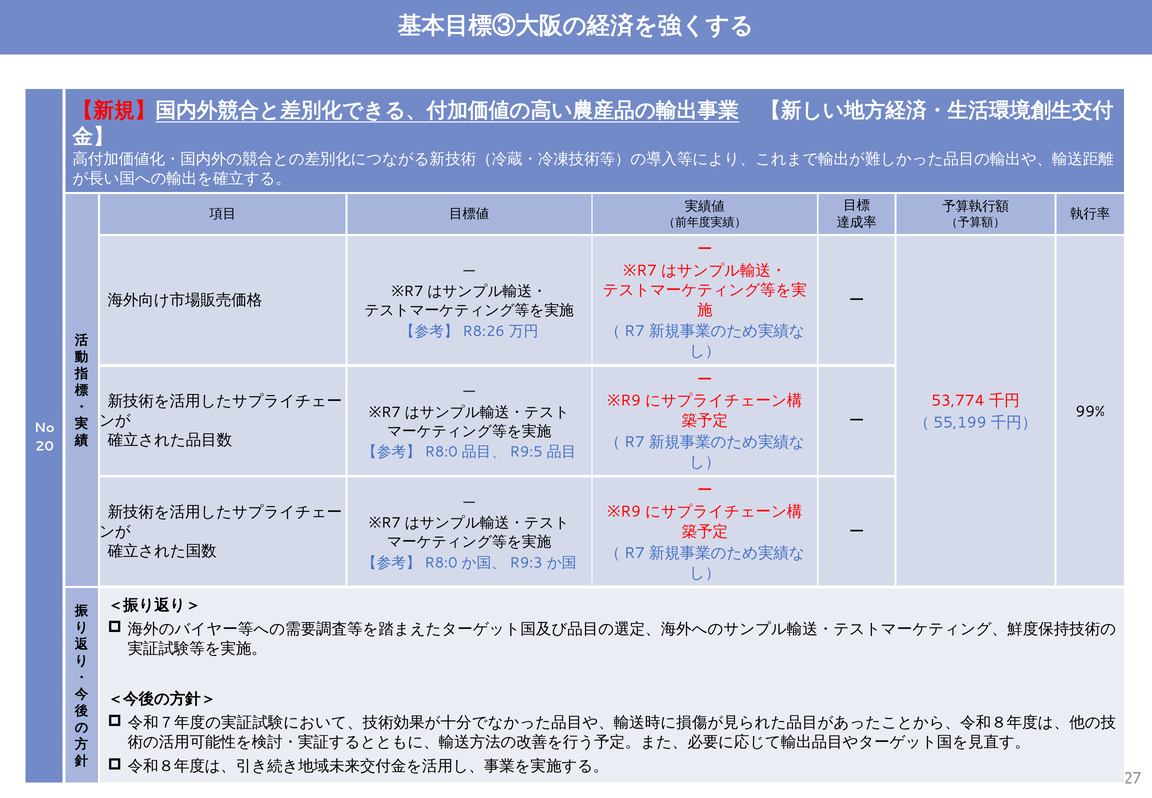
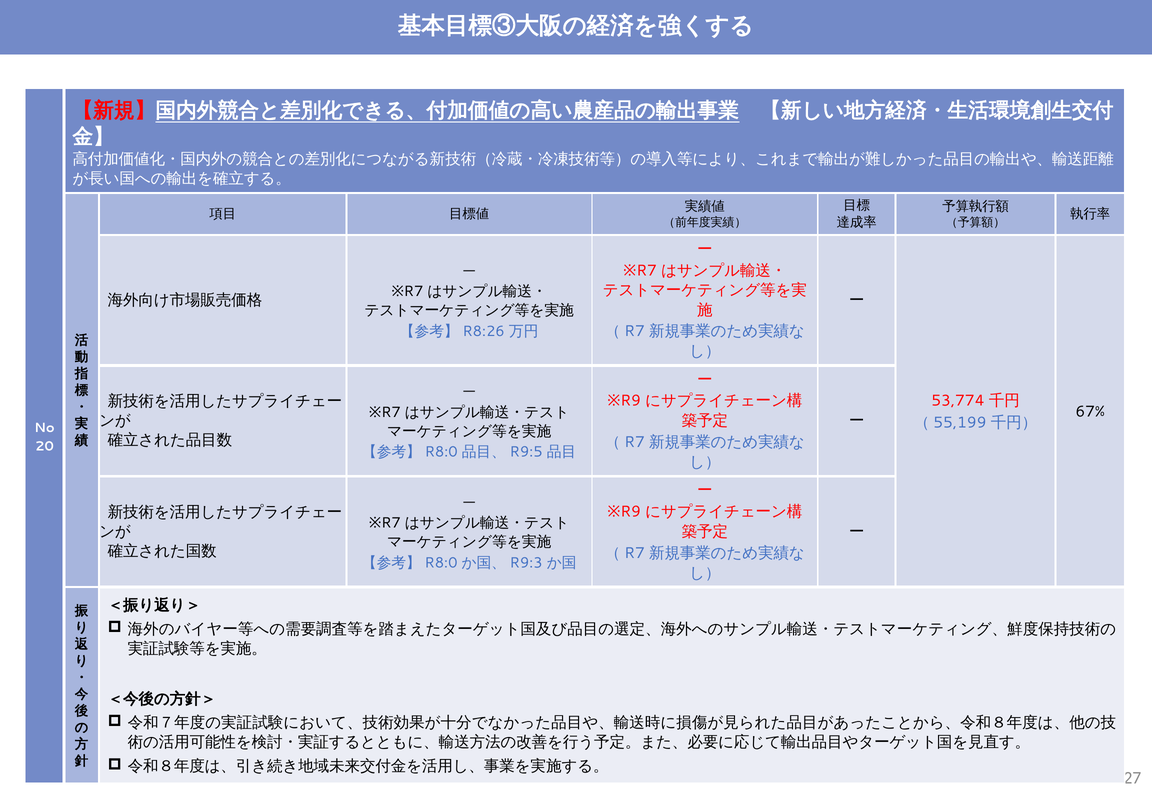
99%: 99% -> 67%
